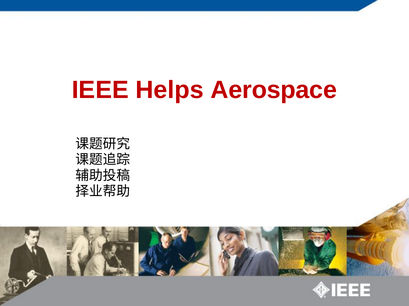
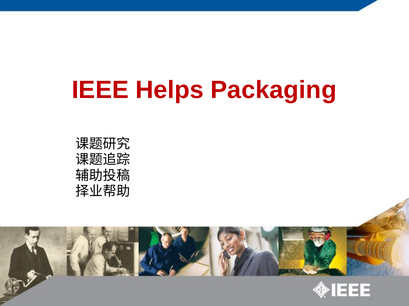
Aerospace: Aerospace -> Packaging
